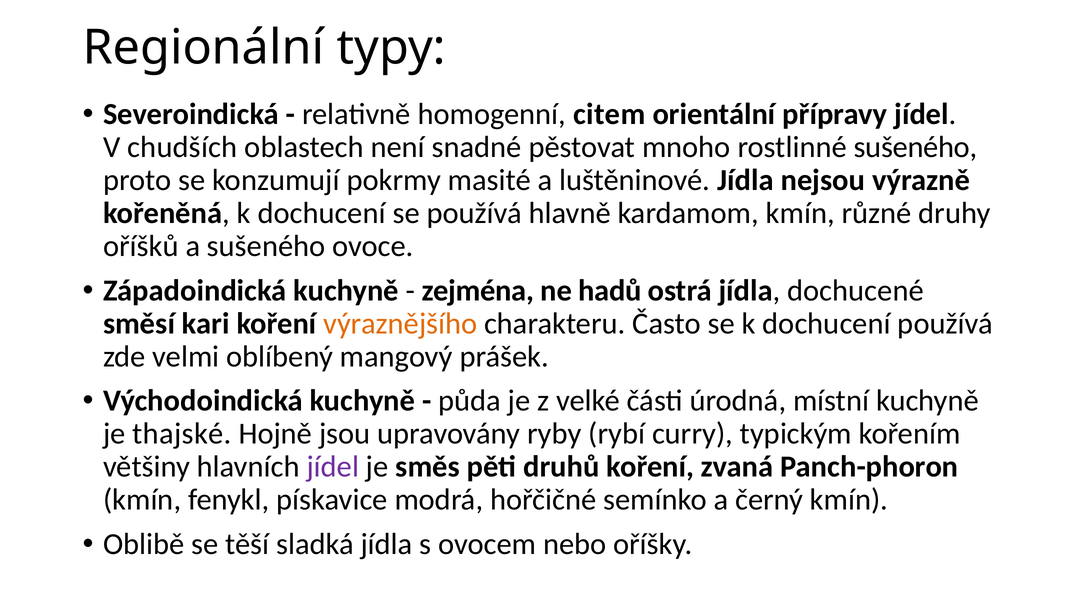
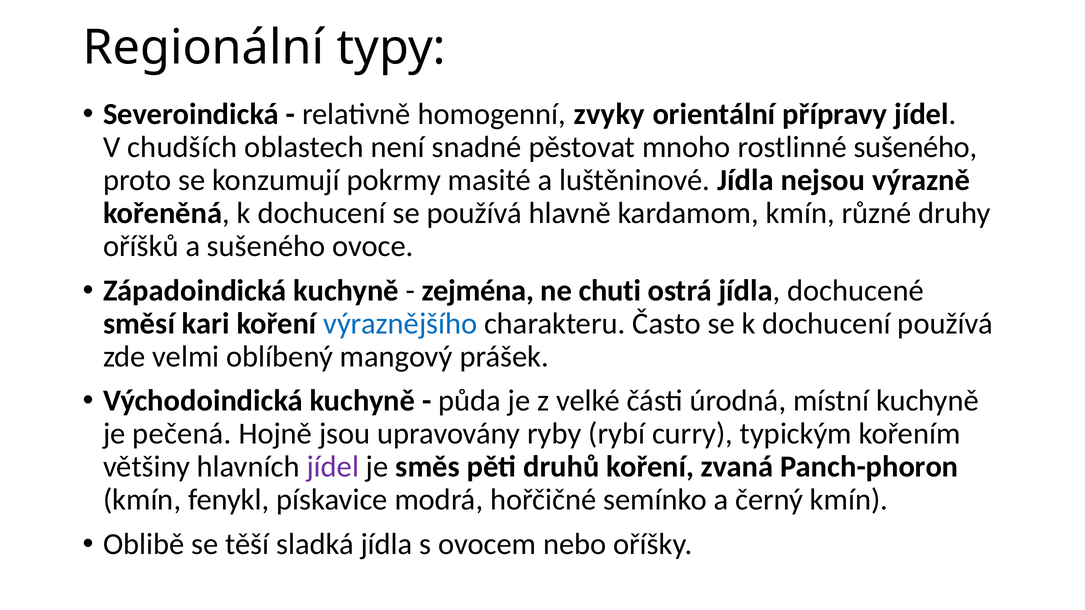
citem: citem -> zvyky
hadů: hadů -> chuti
výraznějšího colour: orange -> blue
thajské: thajské -> pečená
